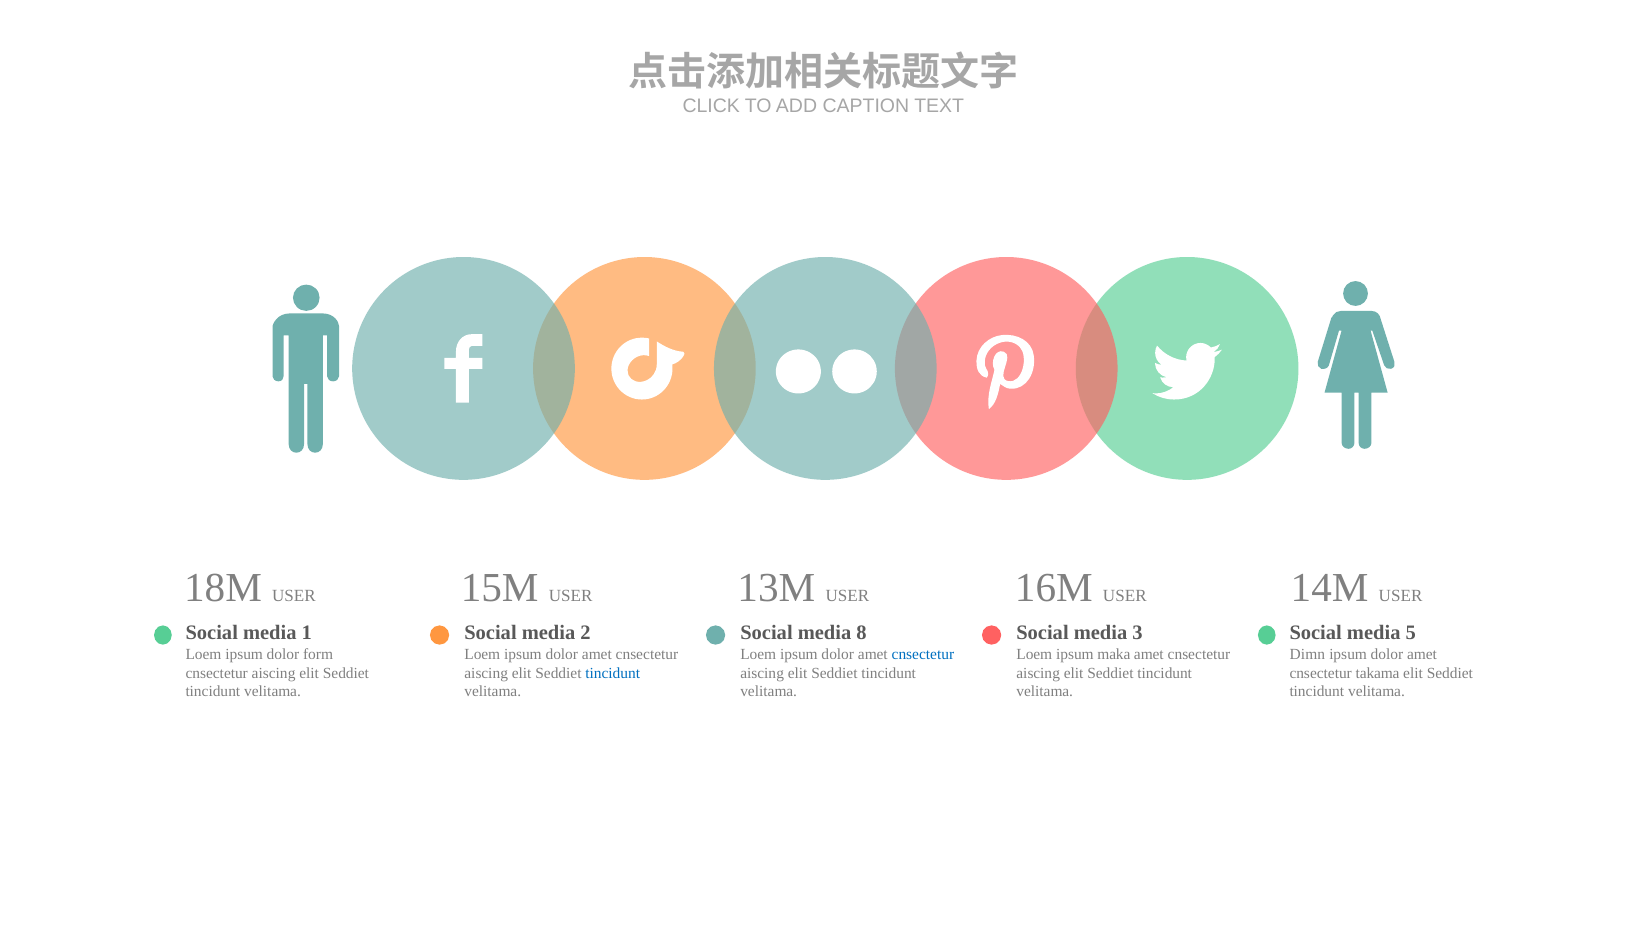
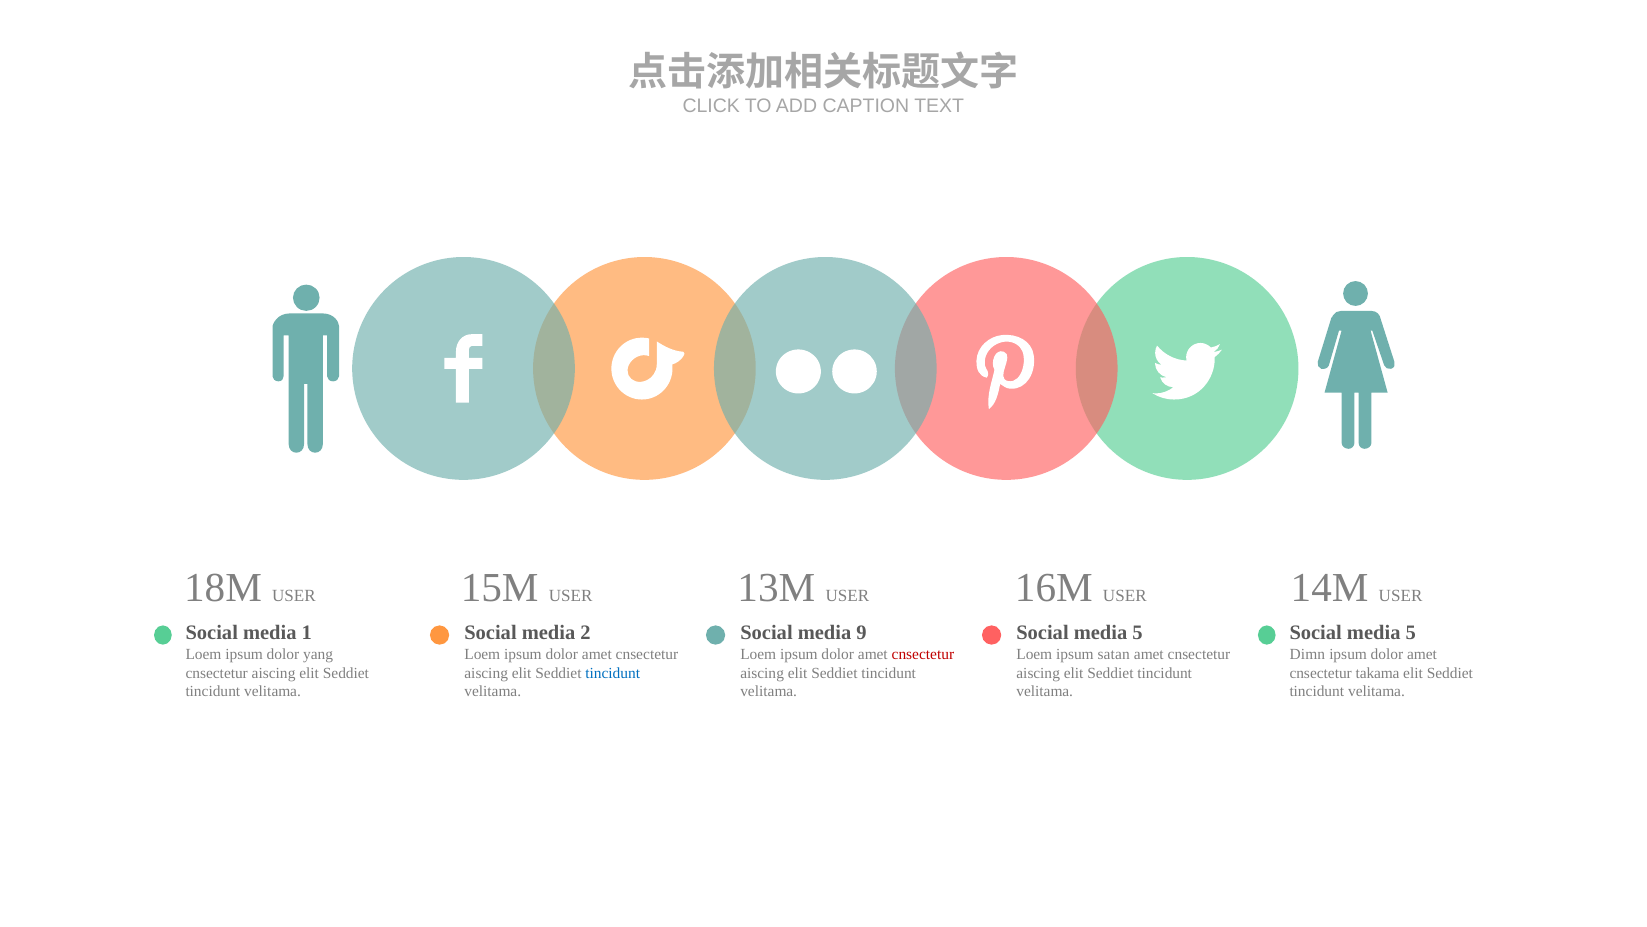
8: 8 -> 9
3 at (1138, 632): 3 -> 5
form: form -> yang
cnsectetur at (923, 654) colour: blue -> red
maka: maka -> satan
